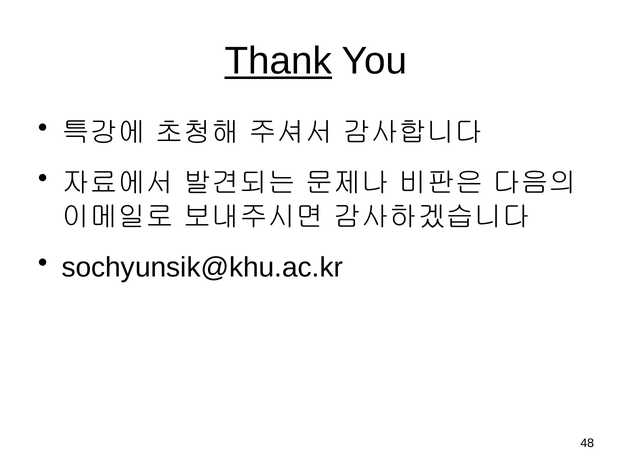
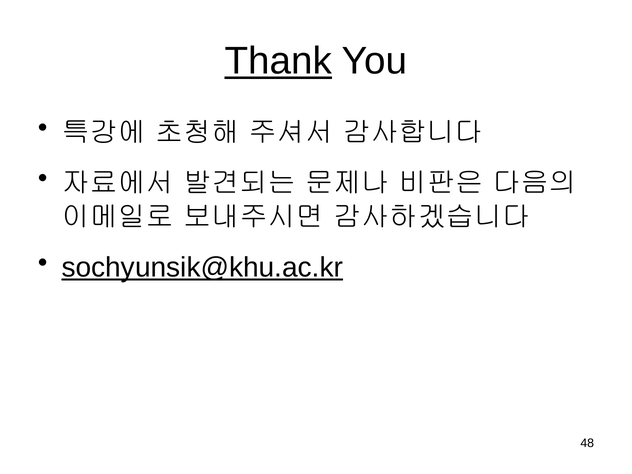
sochyunsik@khu.ac.kr underline: none -> present
